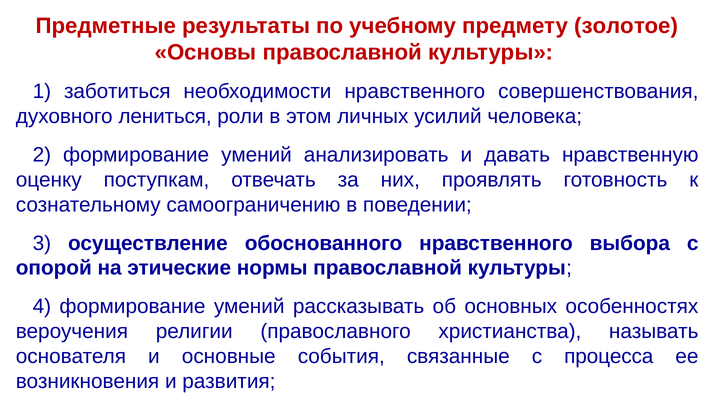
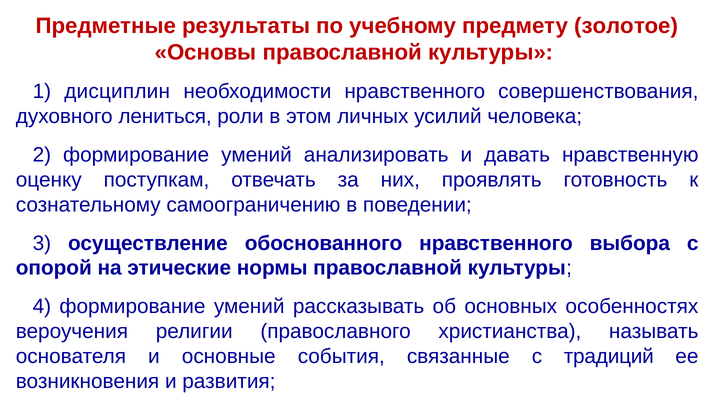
заботиться: заботиться -> дисциплин
процесса: процесса -> традиций
